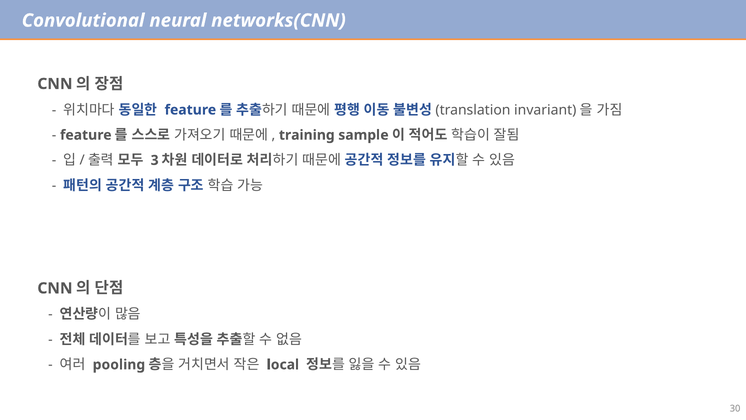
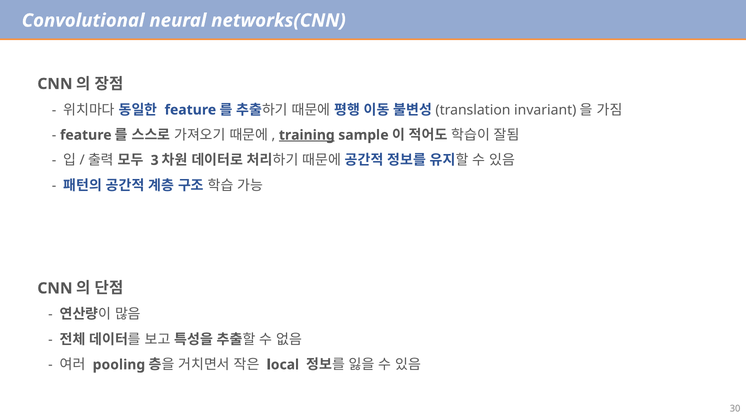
training underline: none -> present
